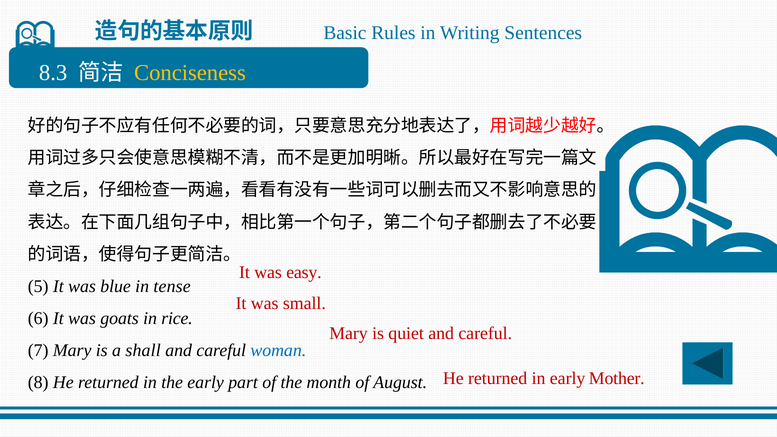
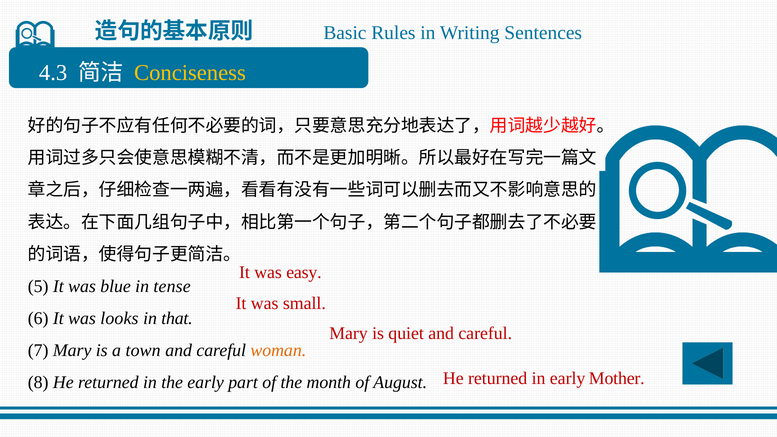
8.3: 8.3 -> 4.3
goats: goats -> looks
rice: rice -> that
shall: shall -> town
woman colour: blue -> orange
